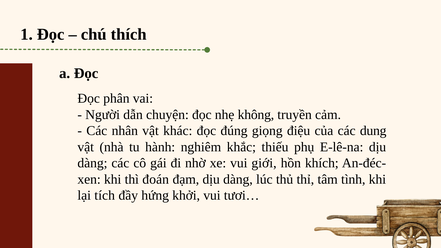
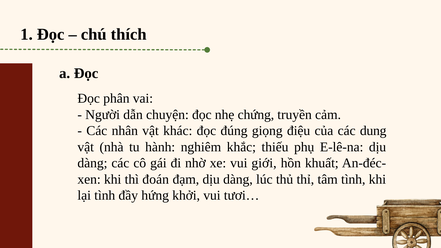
không: không -> chứng
khích: khích -> khuất
lại tích: tích -> tình
